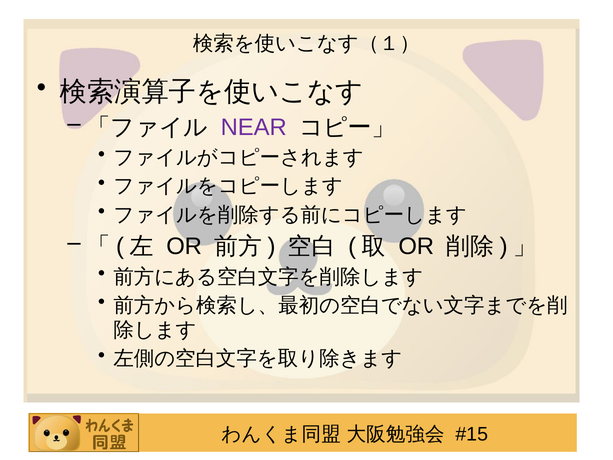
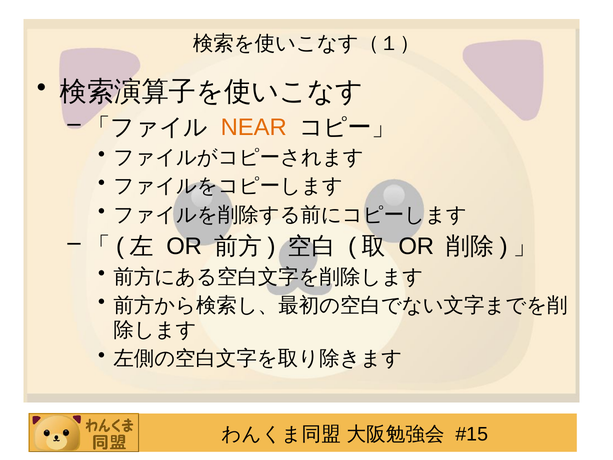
NEAR colour: purple -> orange
